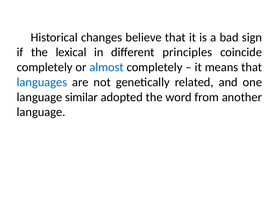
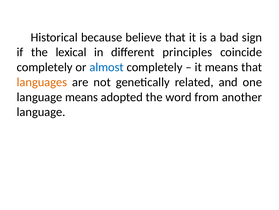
changes: changes -> because
languages colour: blue -> orange
language similar: similar -> means
